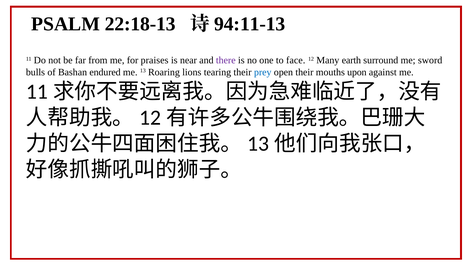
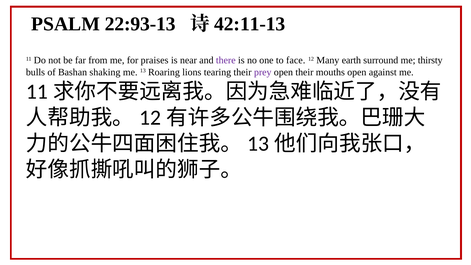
22:18-13: 22:18-13 -> 22:93-13
94:11-13: 94:11-13 -> 42:11-13
sword: sword -> thirsty
endured: endured -> shaking
prey colour: blue -> purple
mouths upon: upon -> open
